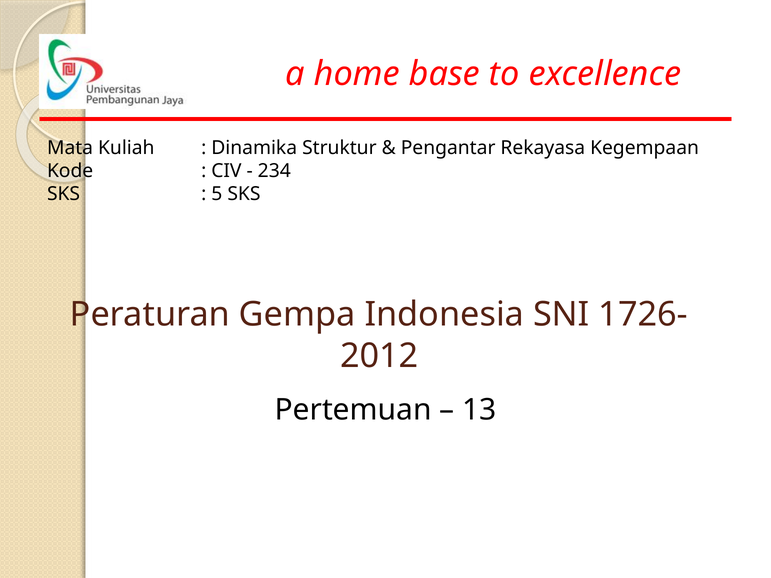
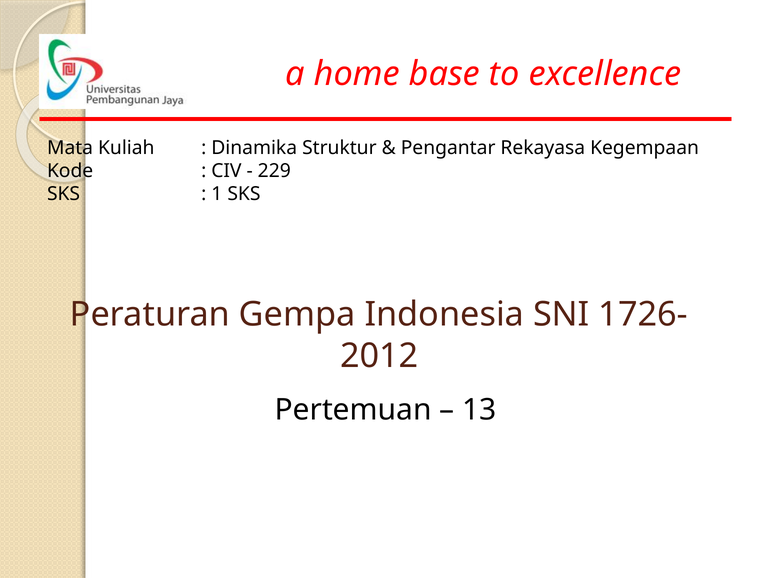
234: 234 -> 229
5: 5 -> 1
